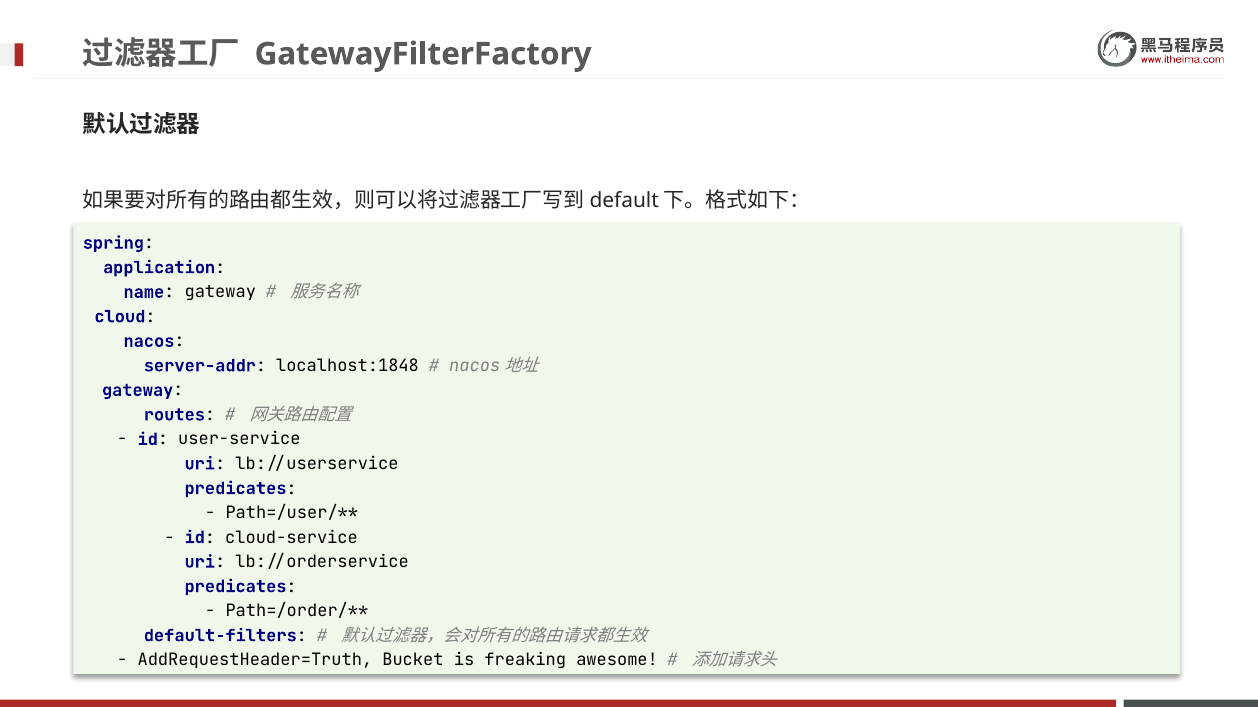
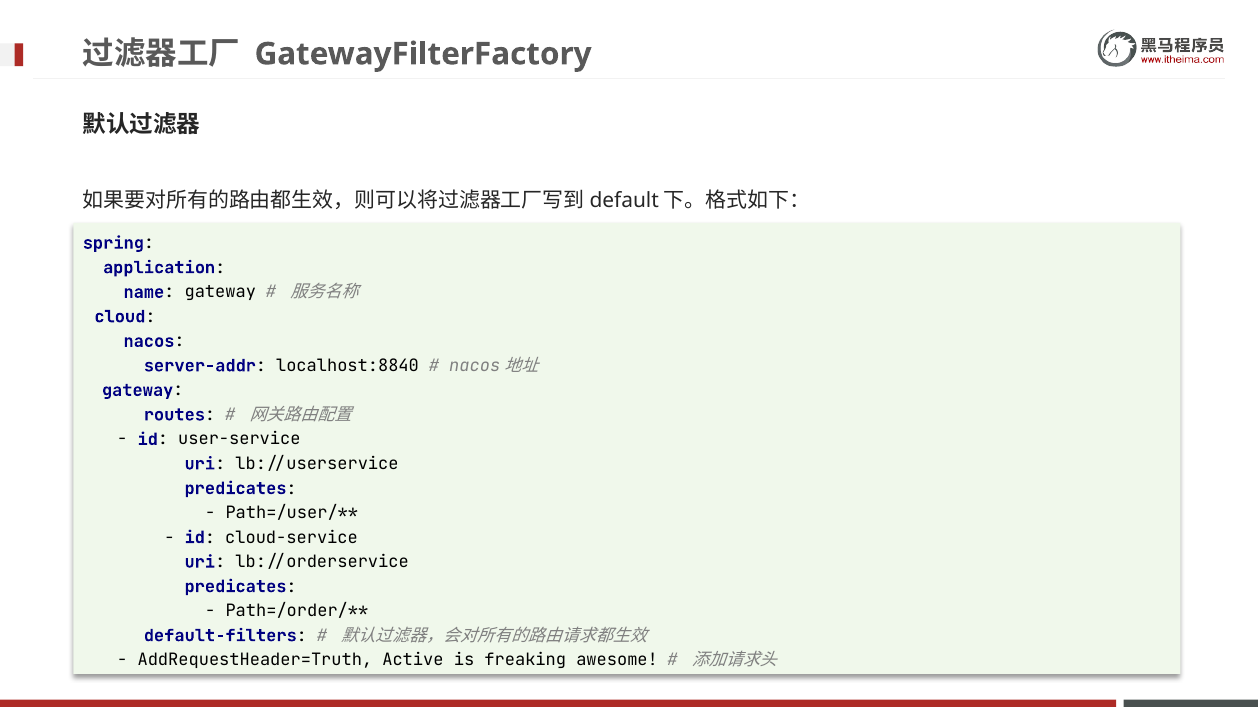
localhost:1848: localhost:1848 -> localhost:8840
Bucket: Bucket -> Active
